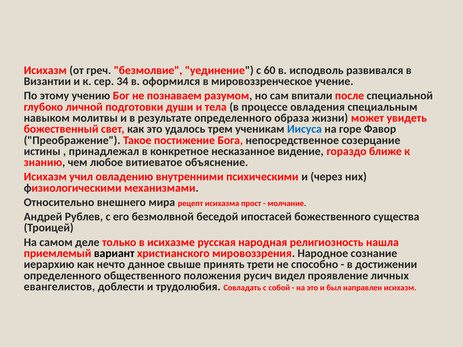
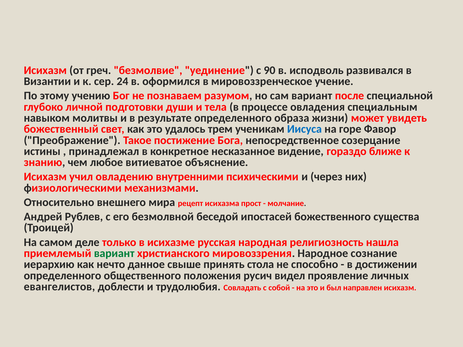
60: 60 -> 90
34: 34 -> 24
сам впитали: впитали -> вариант
вариант at (114, 253) colour: black -> green
трети: трети -> стола
